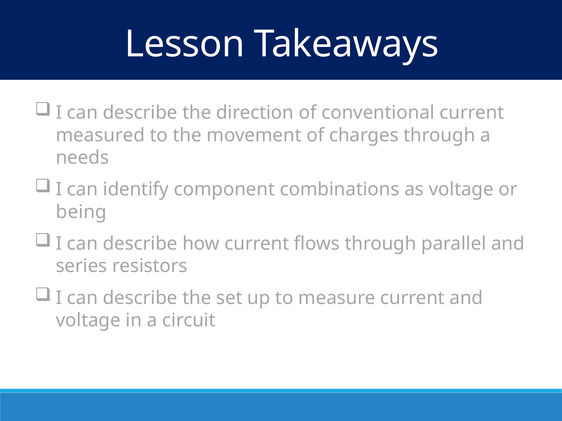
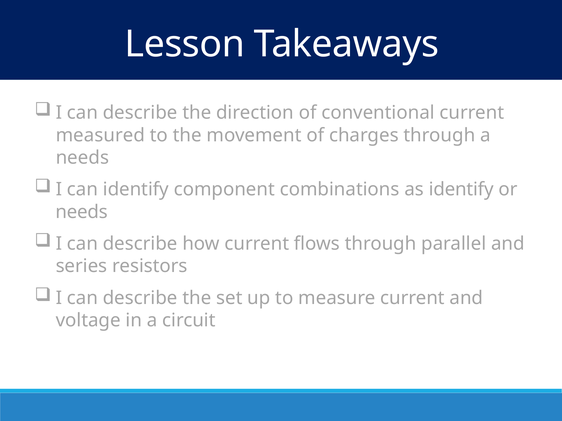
as voltage: voltage -> identify
being at (81, 212): being -> needs
